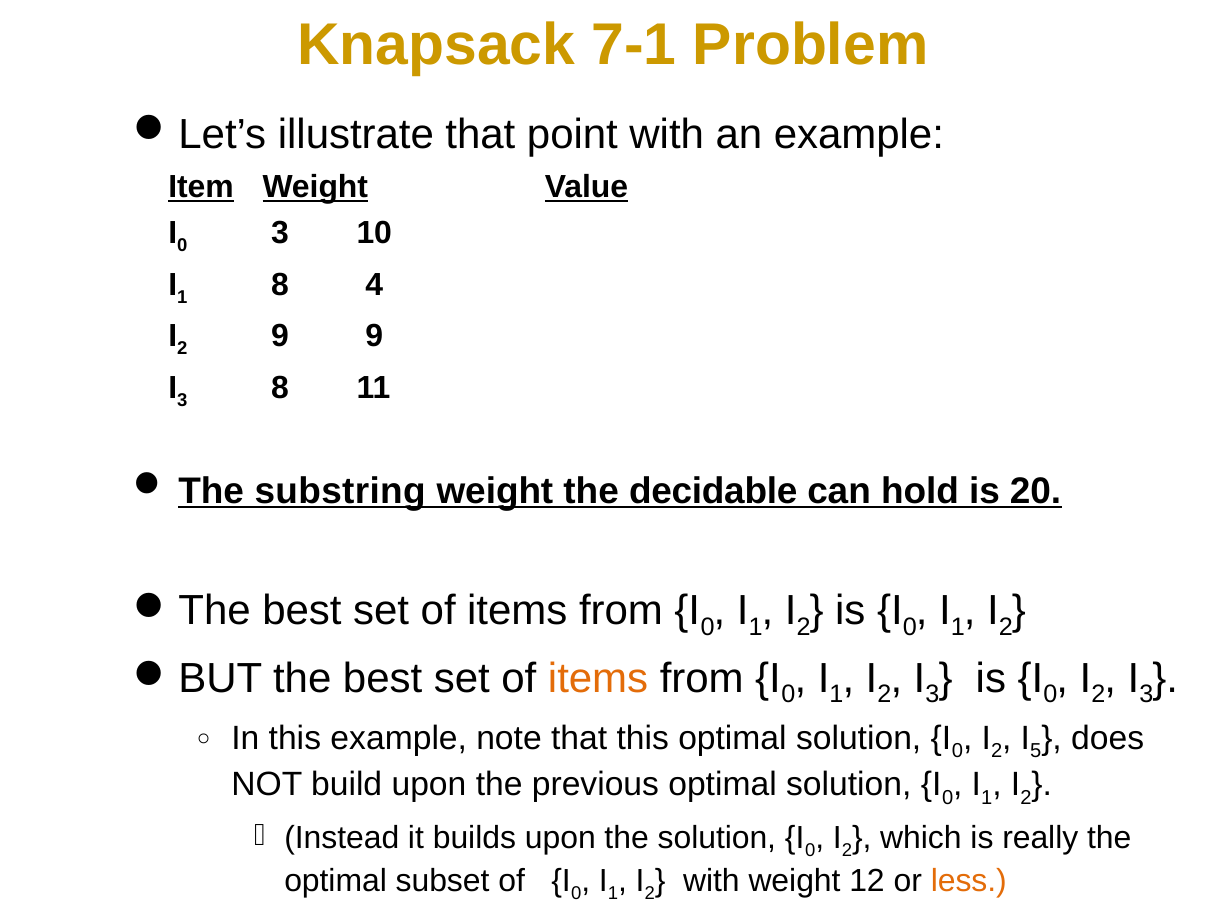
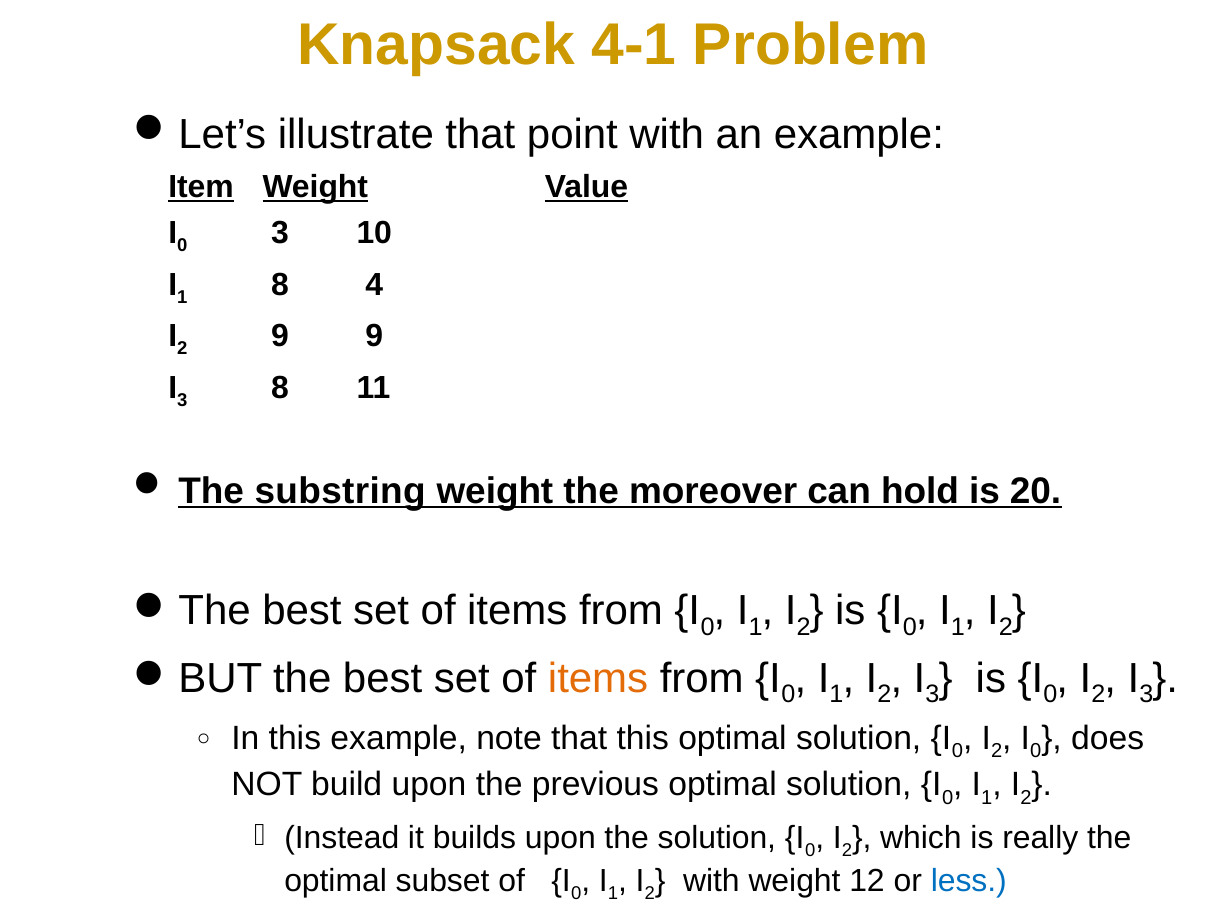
7-1: 7-1 -> 4-1
decidable: decidable -> moreover
5 at (1036, 751): 5 -> 0
less colour: orange -> blue
